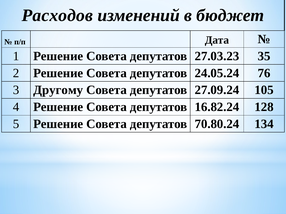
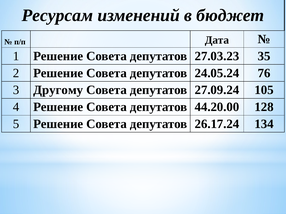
Расходов: Расходов -> Ресурсам
16.82.24: 16.82.24 -> 44.20.00
70.80.24: 70.80.24 -> 26.17.24
